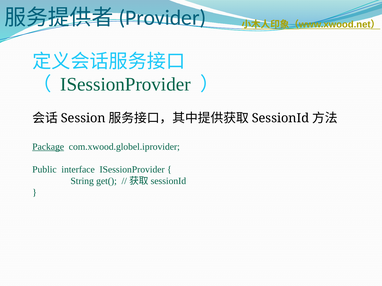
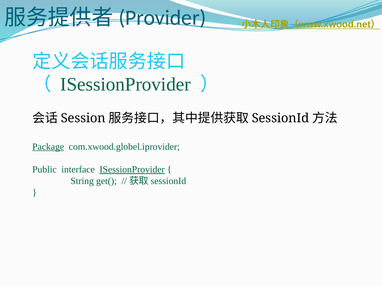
ISessionProvider at (132, 170) underline: none -> present
